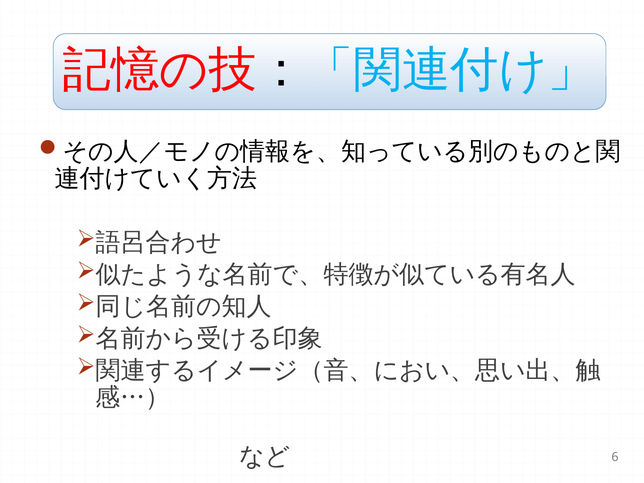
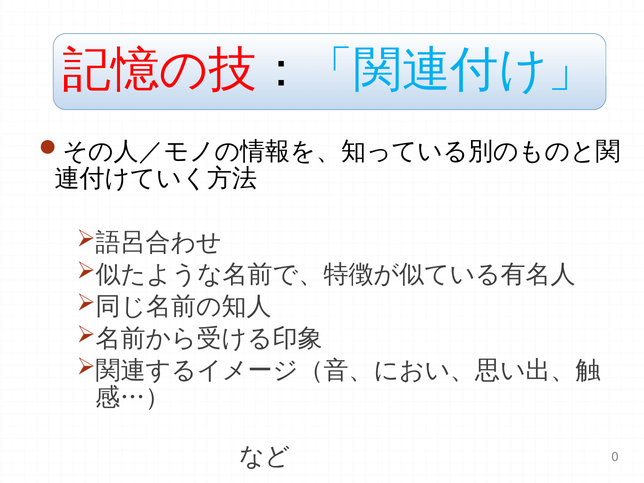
6: 6 -> 0
